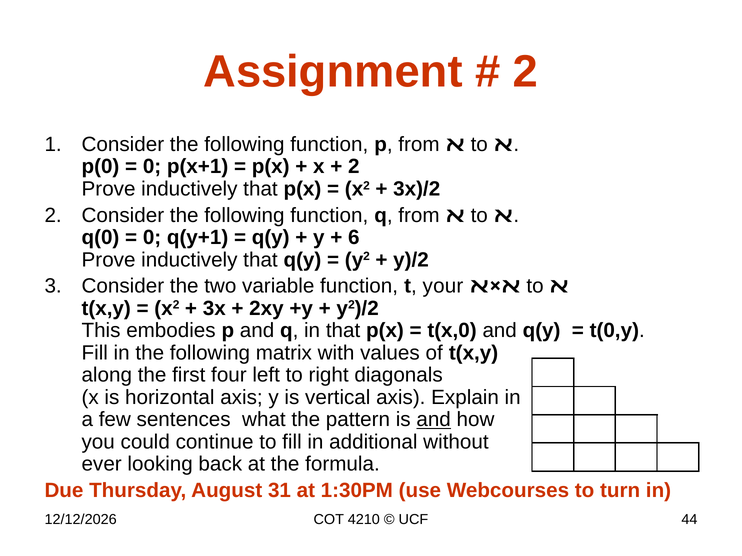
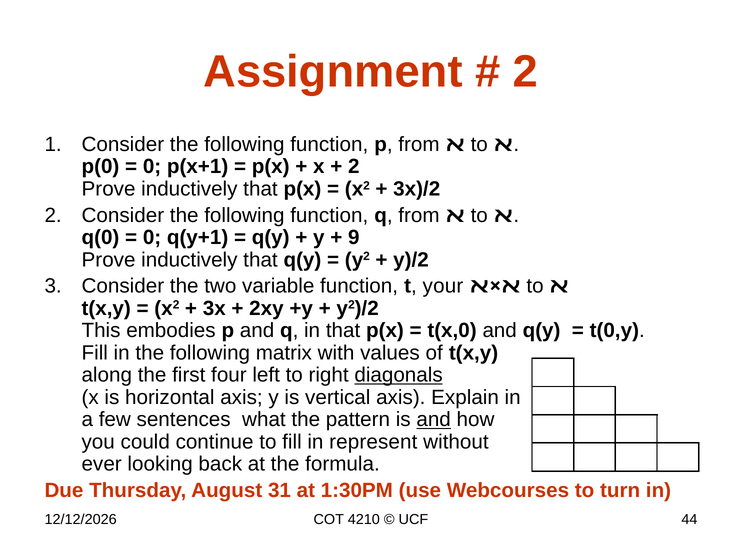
6: 6 -> 9
diagonals underline: none -> present
additional: additional -> represent
